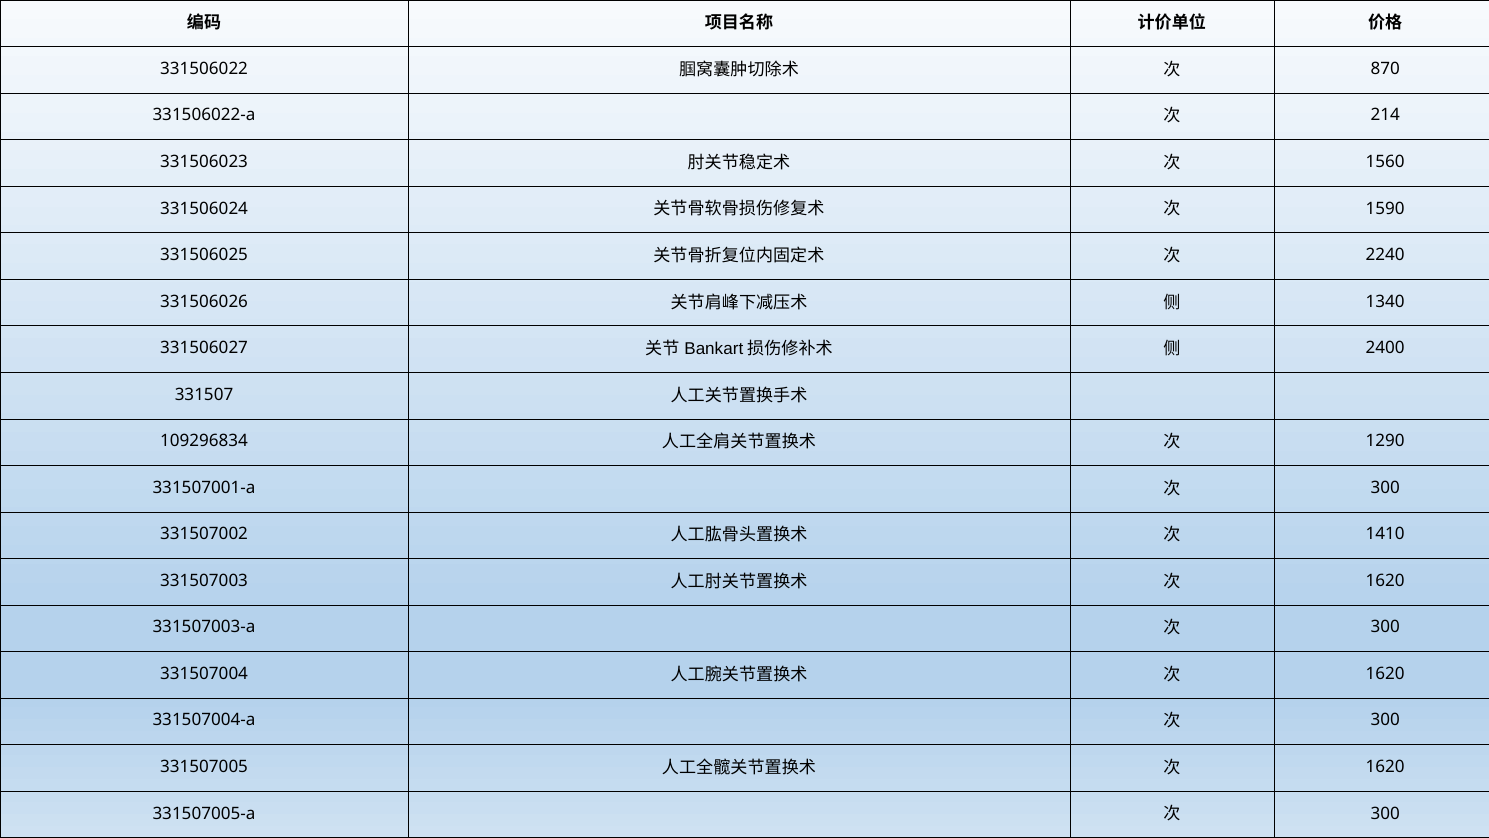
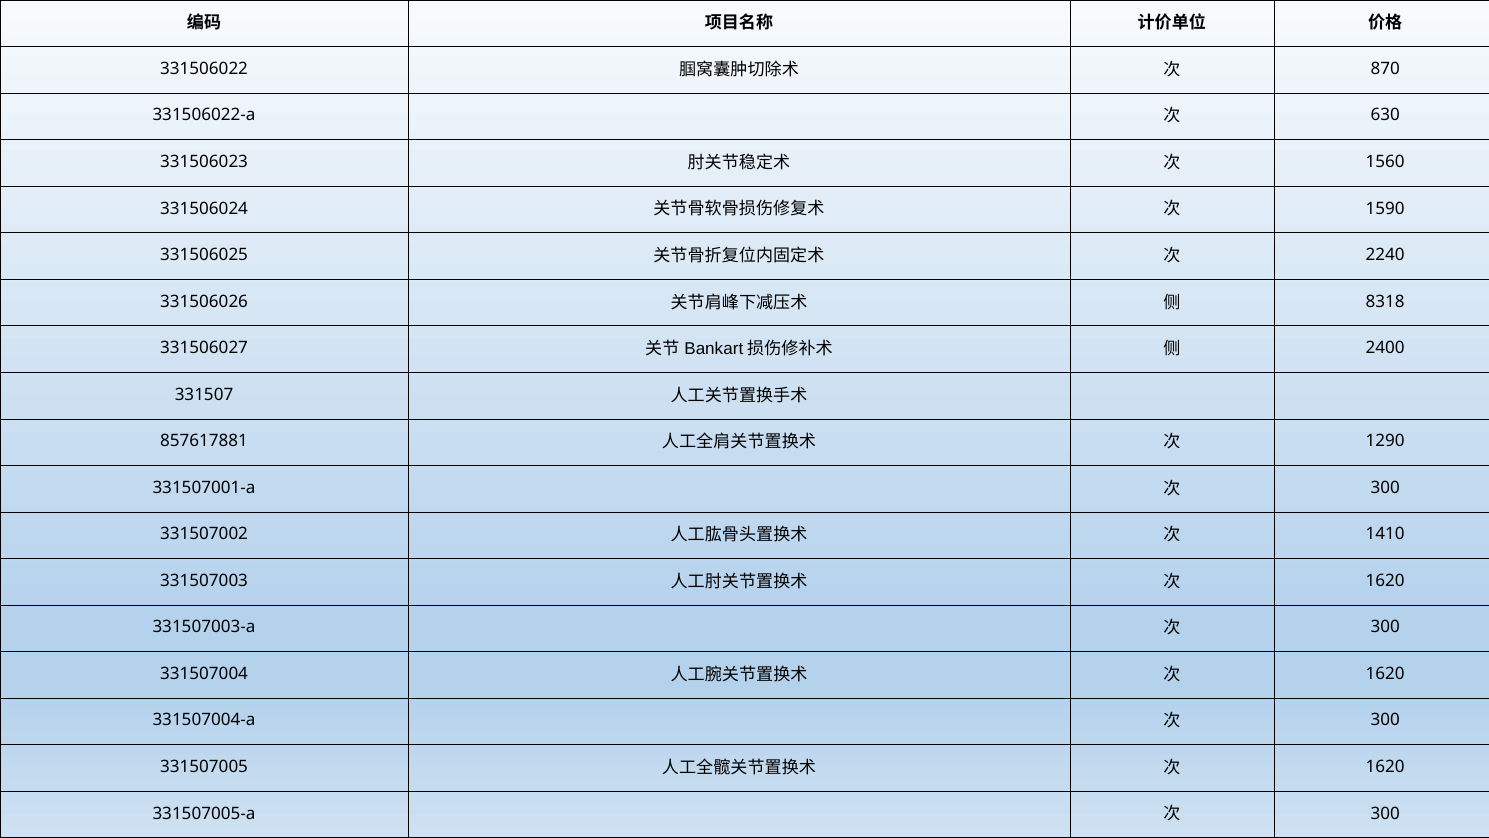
214: 214 -> 630
1340: 1340 -> 8318
109296834: 109296834 -> 857617881
